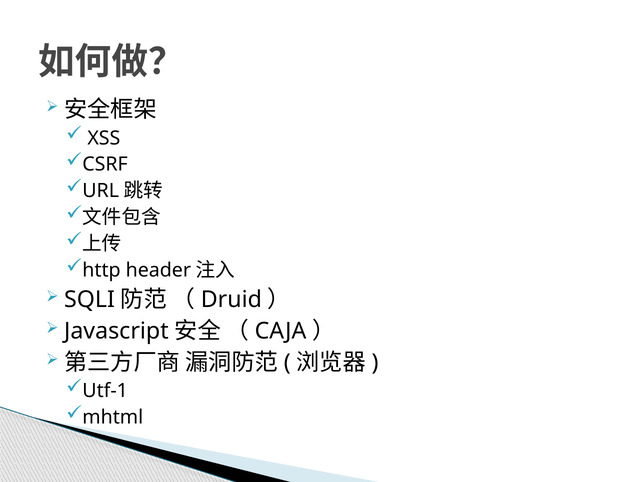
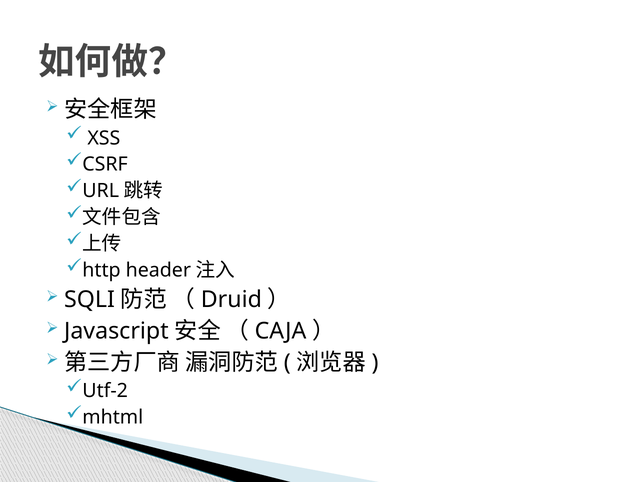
Utf-1: Utf-1 -> Utf-2
